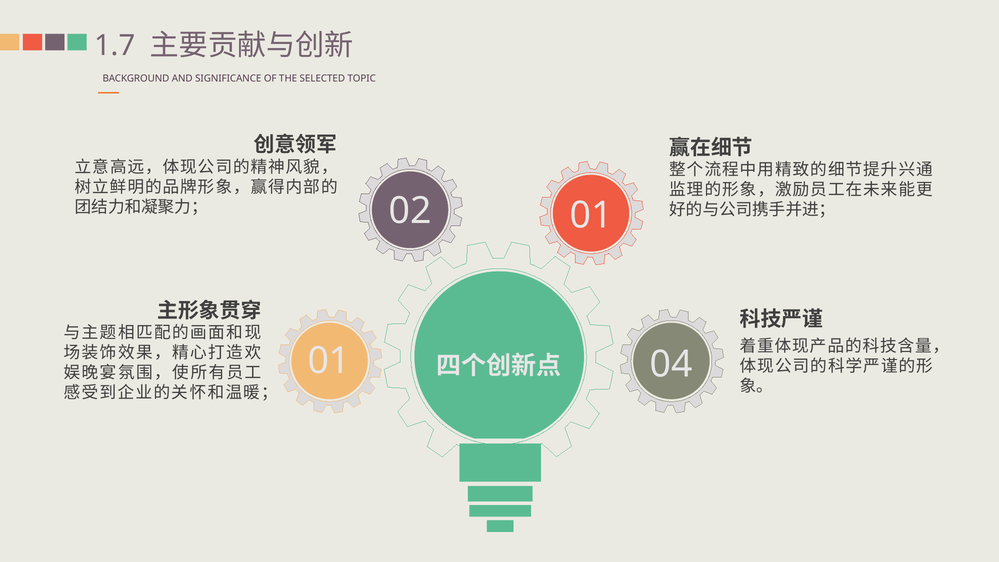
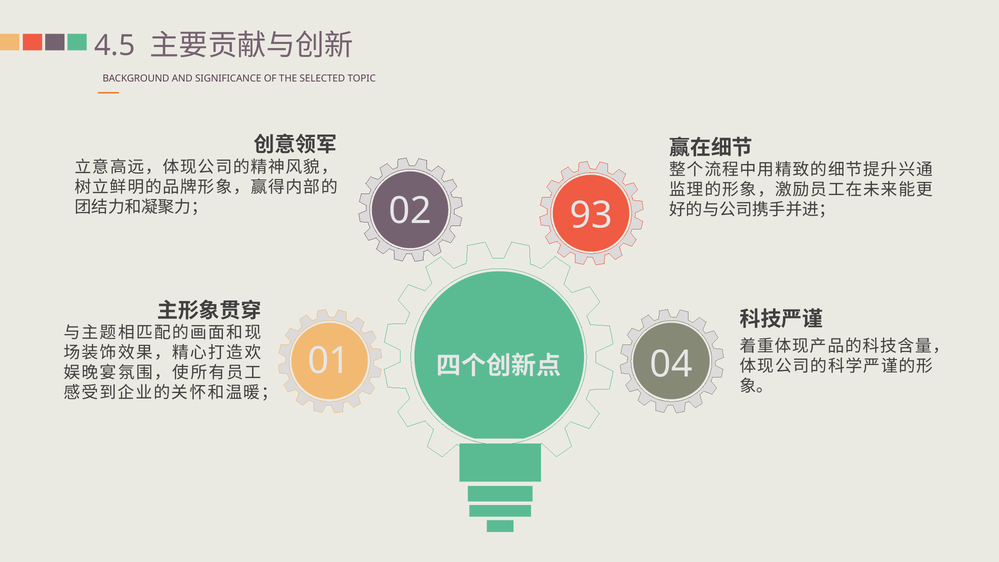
1.7: 1.7 -> 4.5
02 01: 01 -> 93
